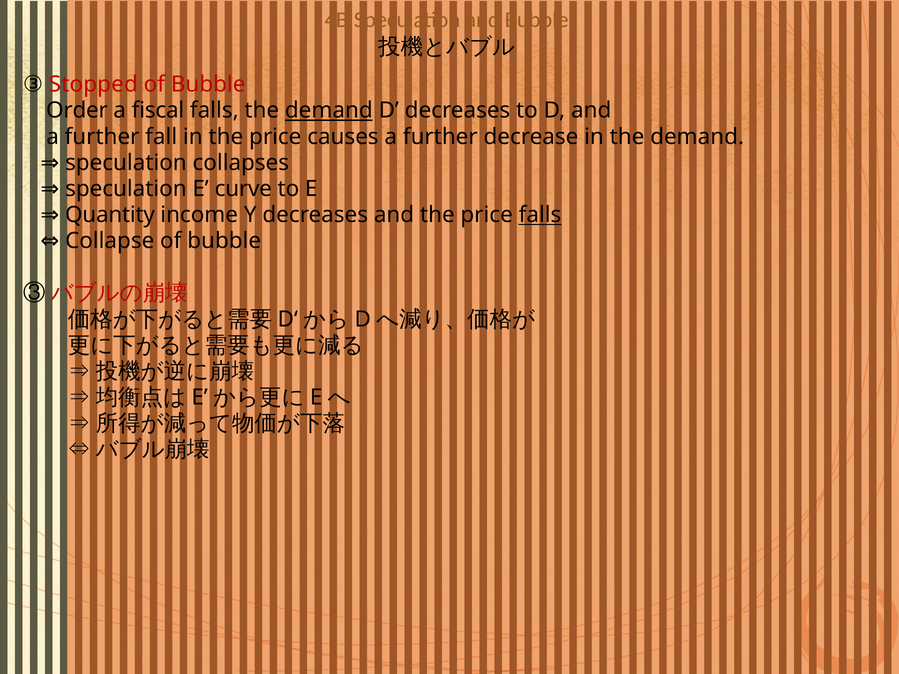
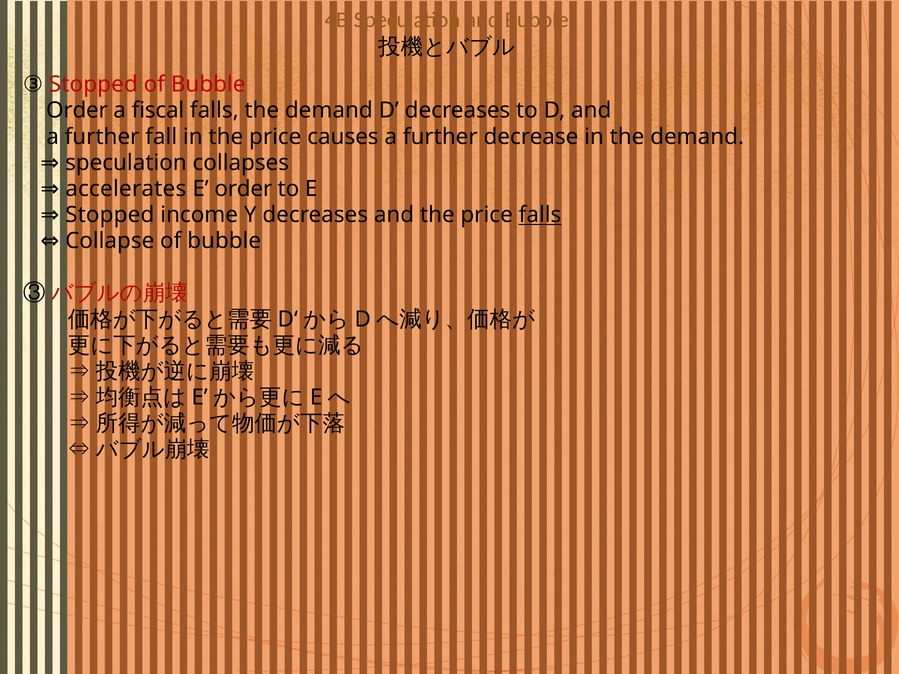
demand at (329, 111) underline: present -> none
speculation at (126, 189): speculation -> accelerates
E curve: curve -> order
Quantity at (110, 215): Quantity -> Stopped
